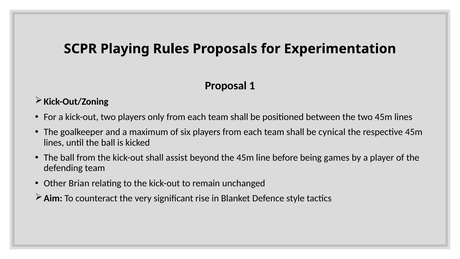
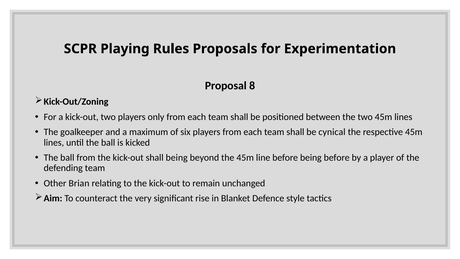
1: 1 -> 8
shall assist: assist -> being
being games: games -> before
